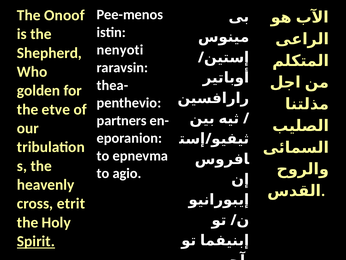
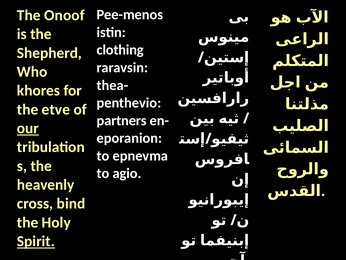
nenyoti: nenyoti -> clothing
golden: golden -> khores
our underline: none -> present
etrit: etrit -> bind
